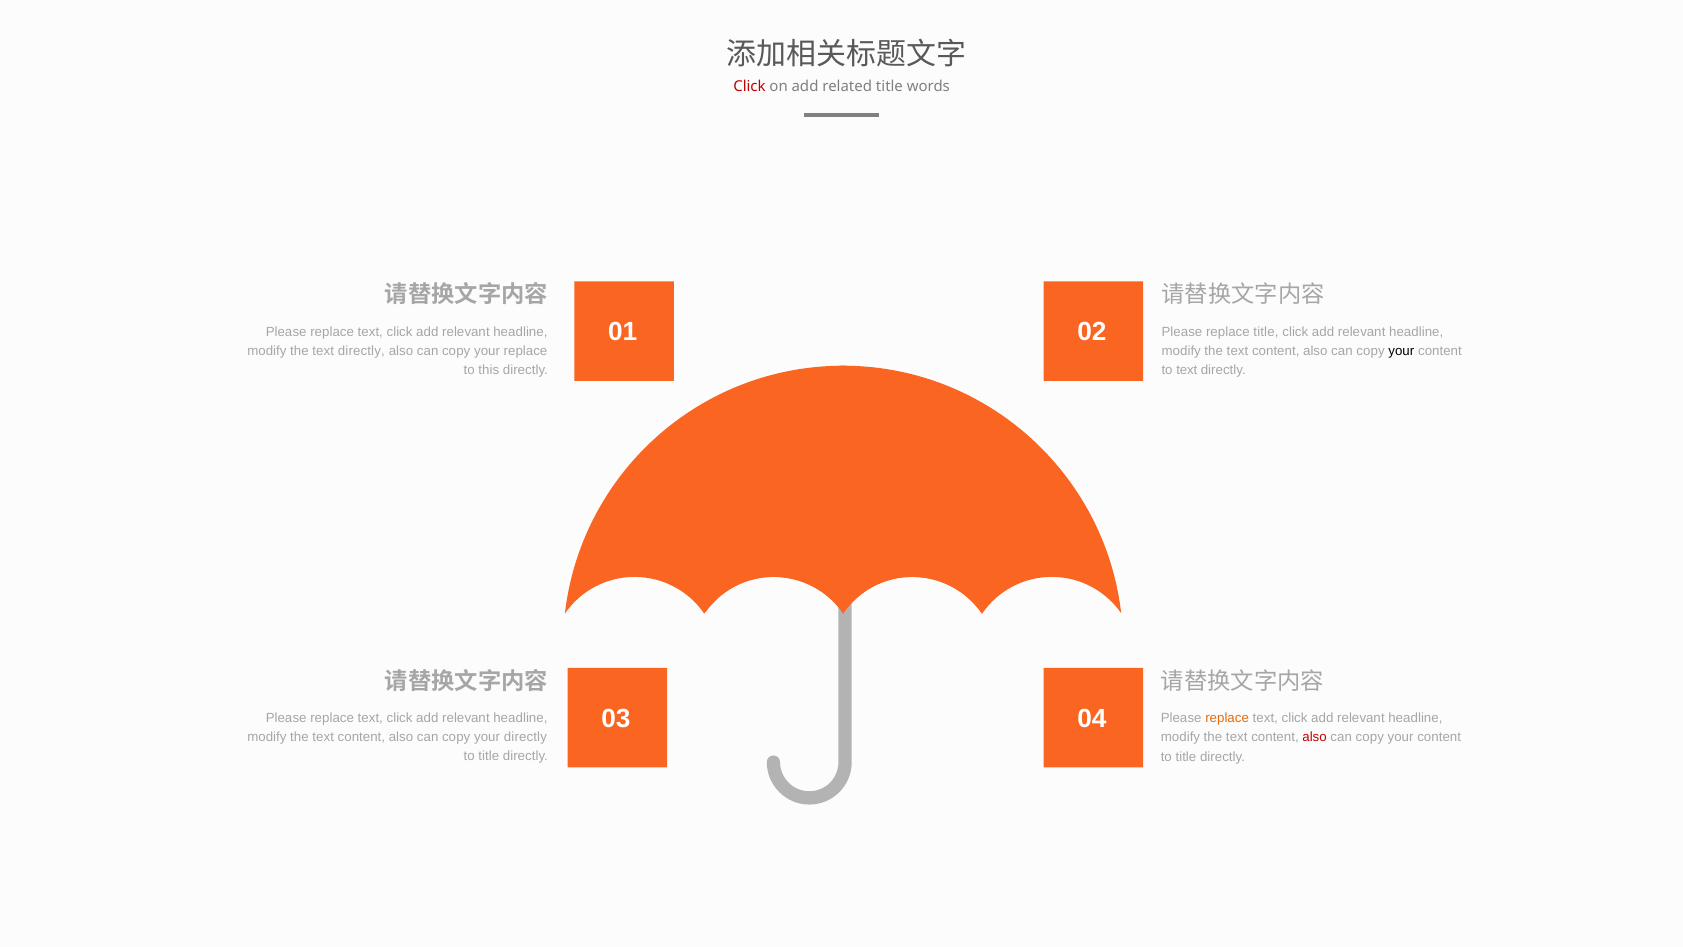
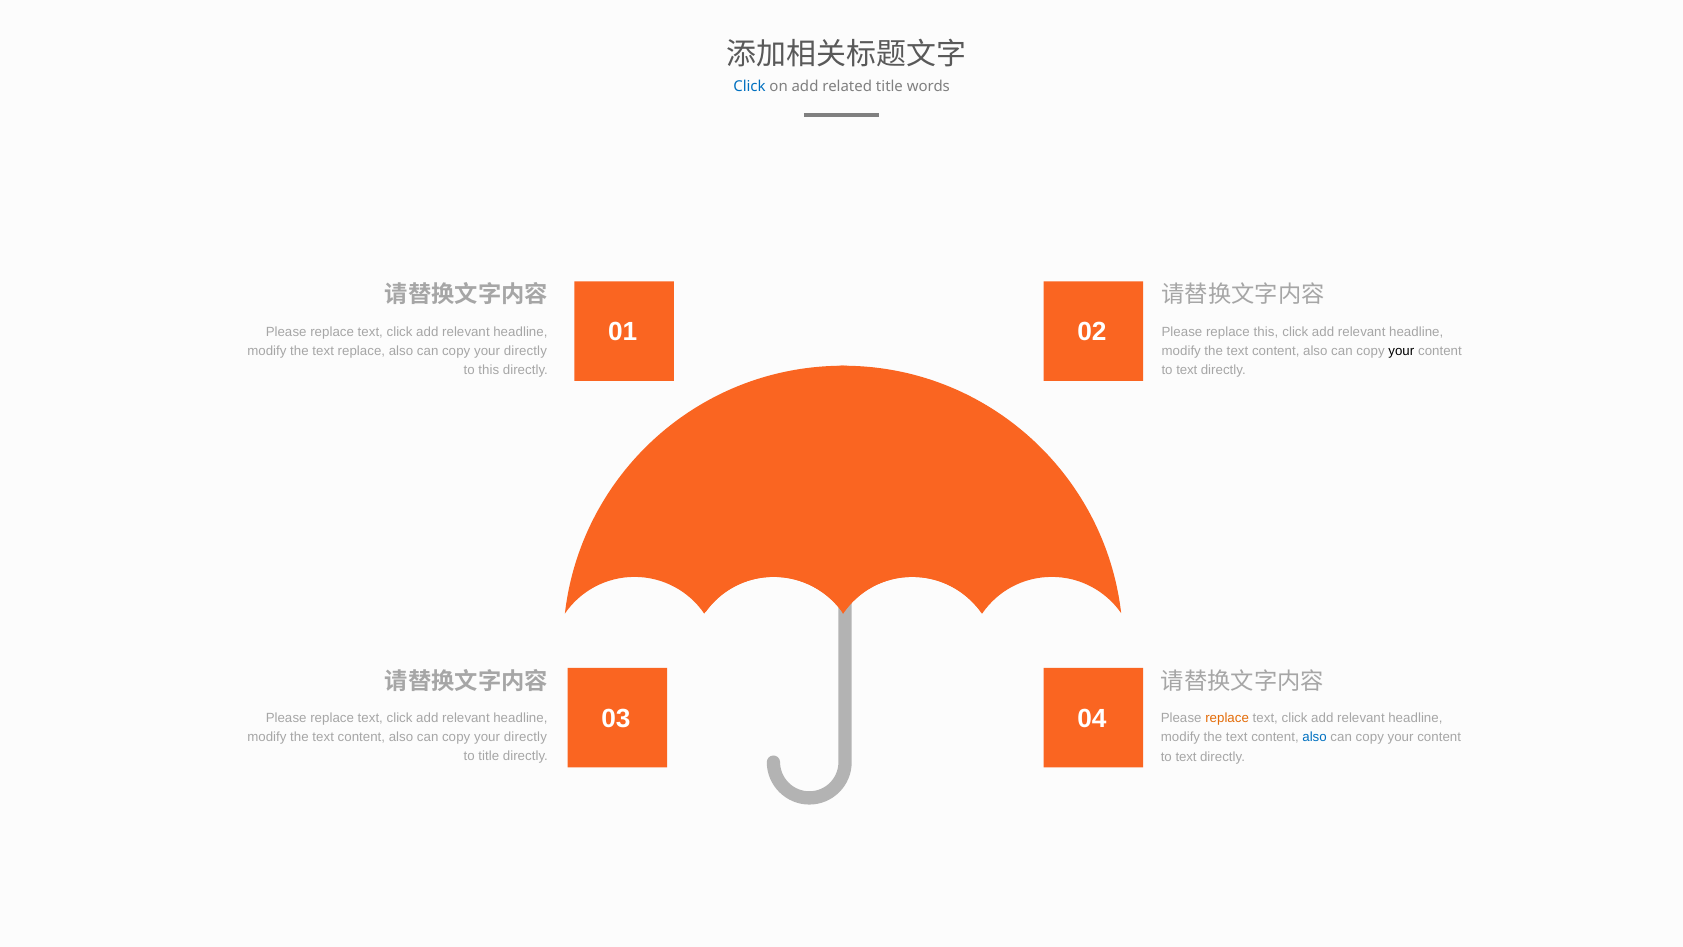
Click at (749, 86) colour: red -> blue
replace title: title -> this
the text directly: directly -> replace
replace at (526, 351): replace -> directly
also at (1315, 737) colour: red -> blue
title at (1186, 756): title -> text
